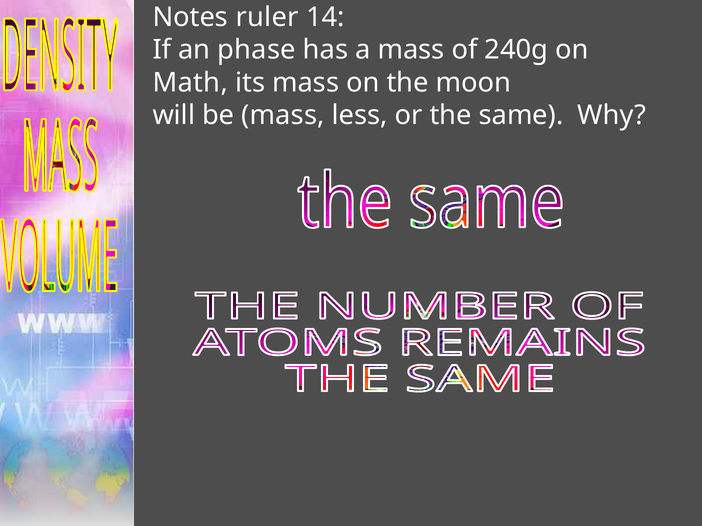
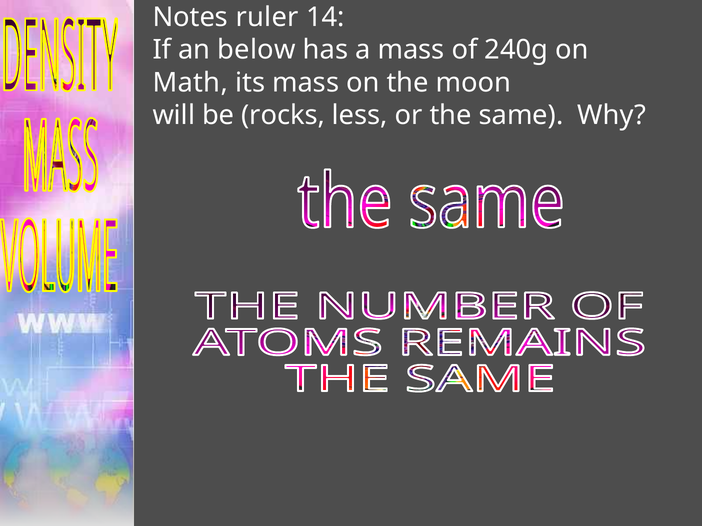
phase: phase -> below
be mass: mass -> rocks
